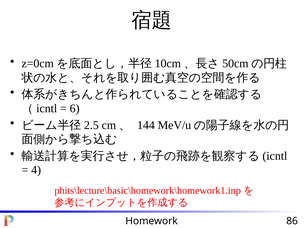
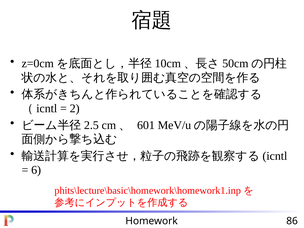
6: 6 -> 2
144: 144 -> 601
4: 4 -> 6
